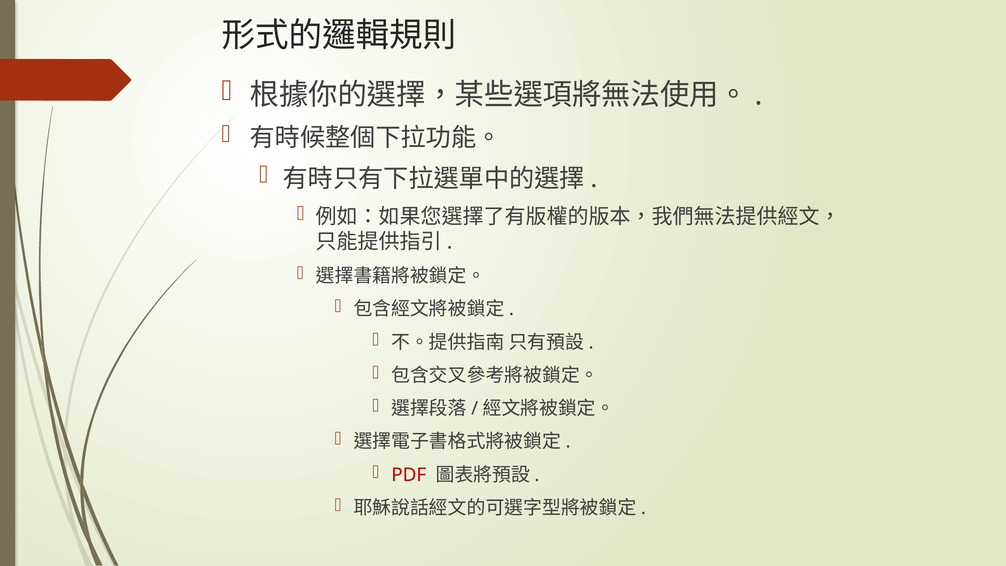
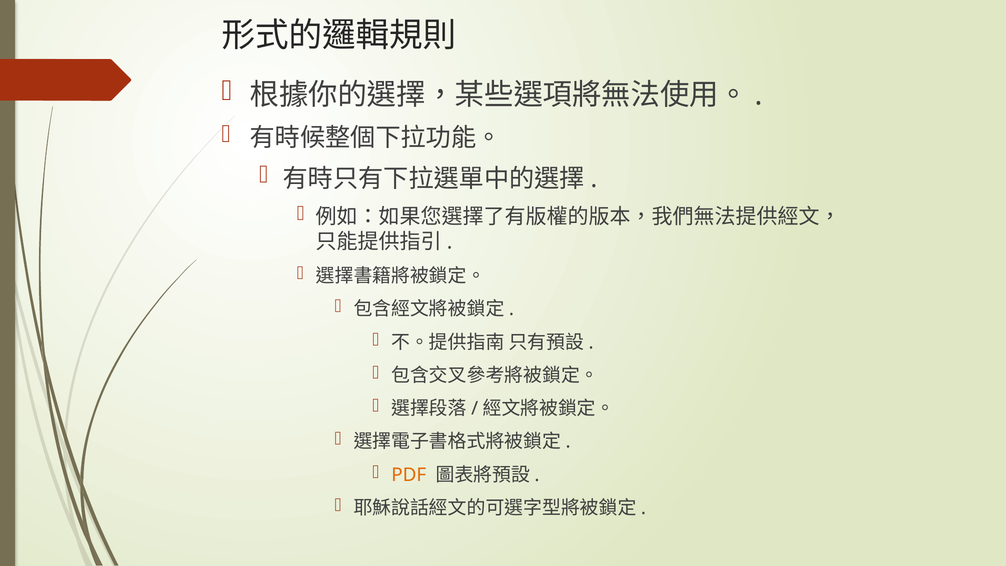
PDF colour: red -> orange
